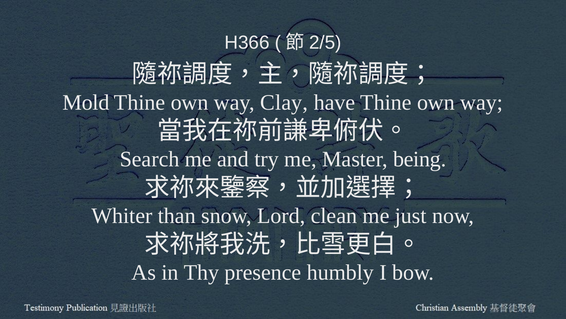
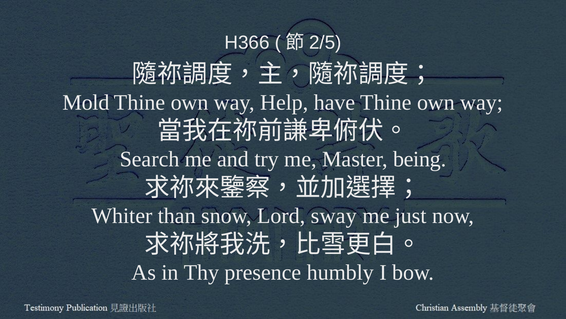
Clay: Clay -> Help
clean: clean -> sway
